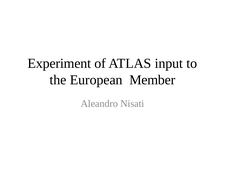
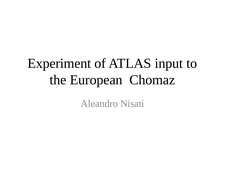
Member: Member -> Chomaz
